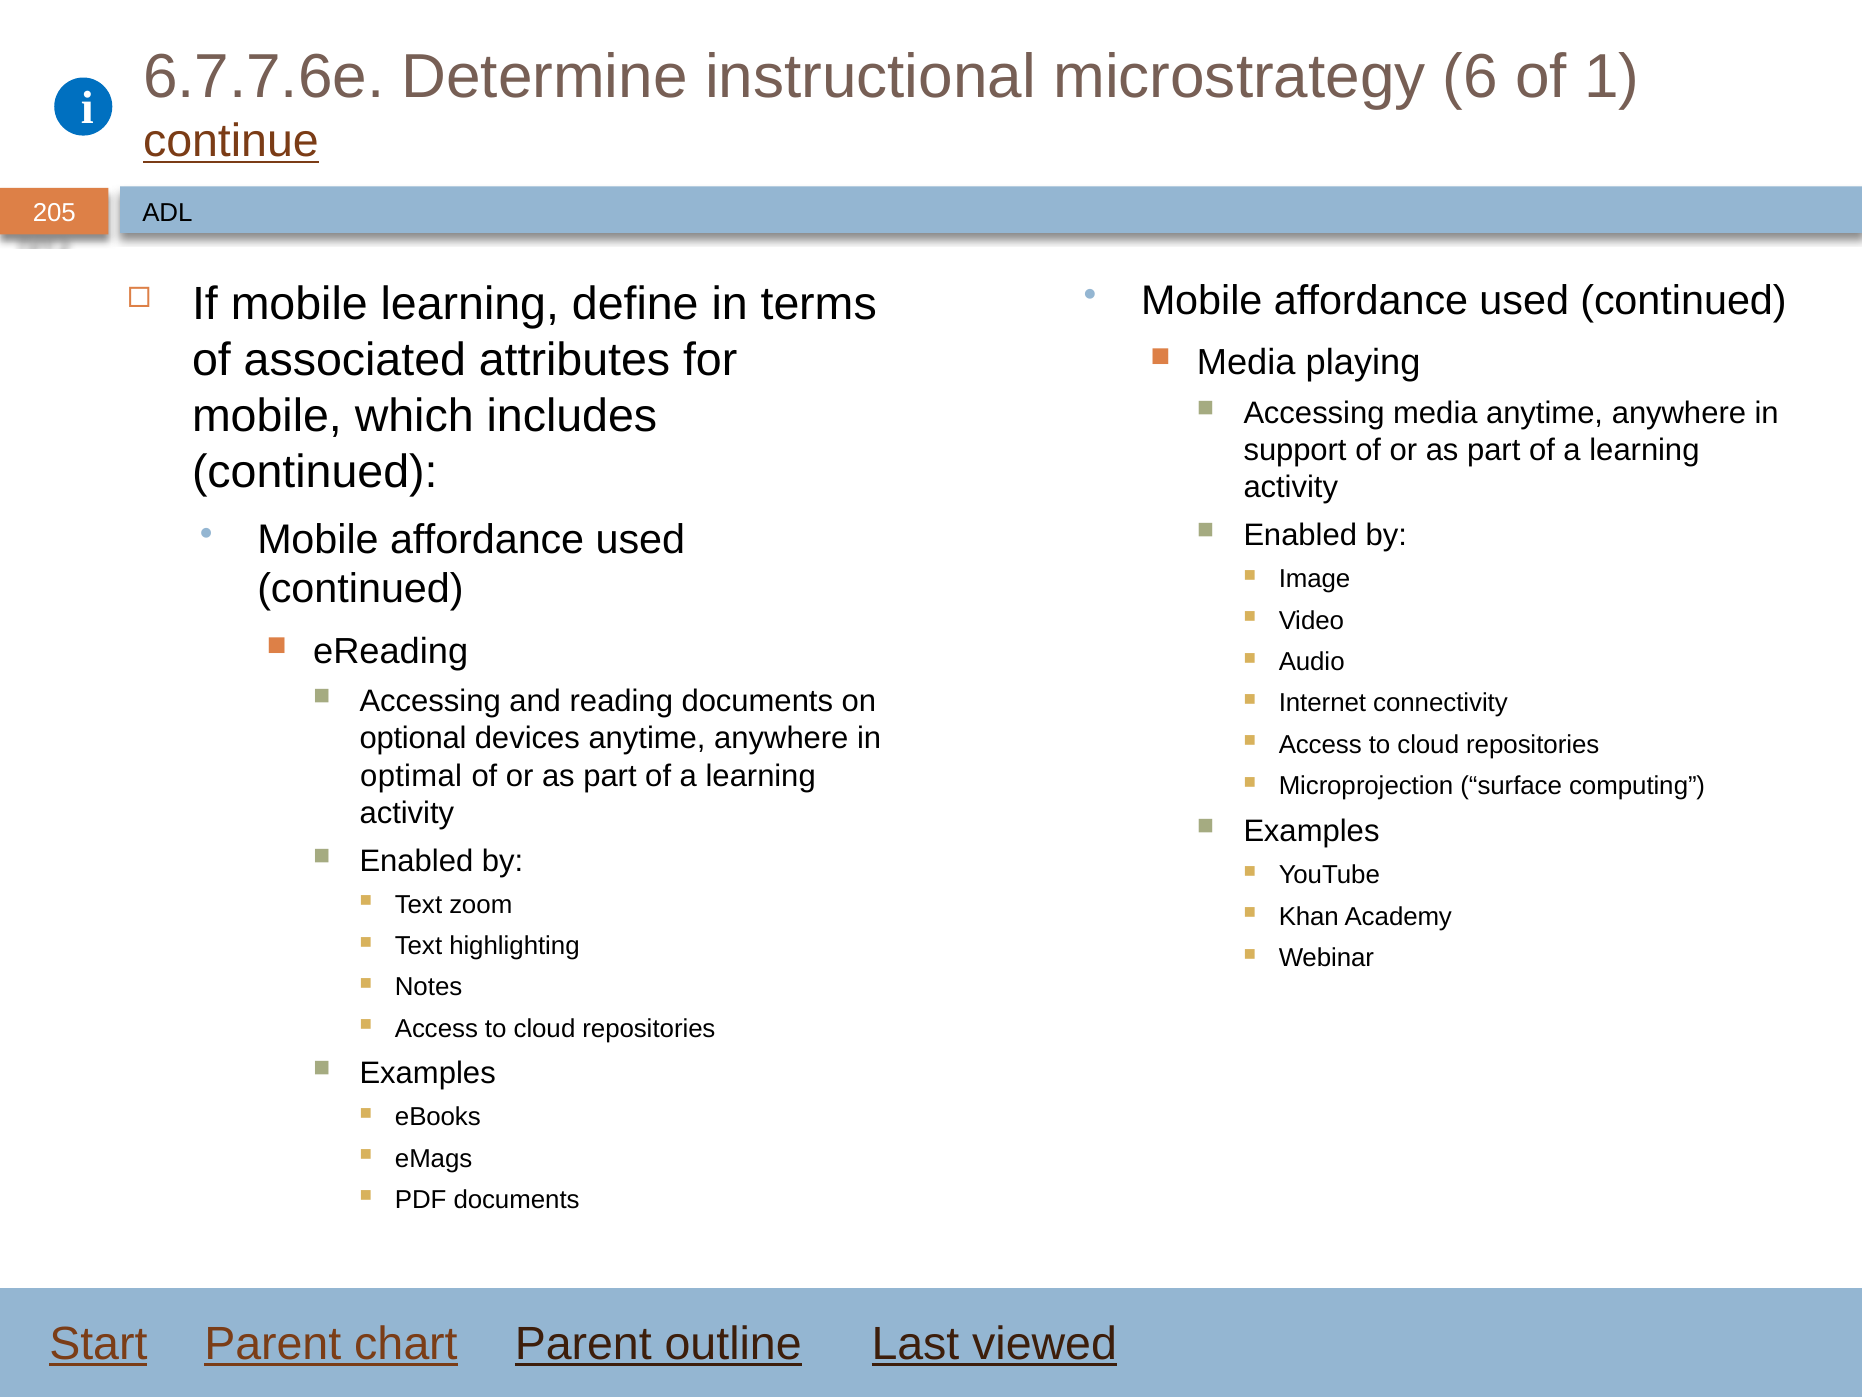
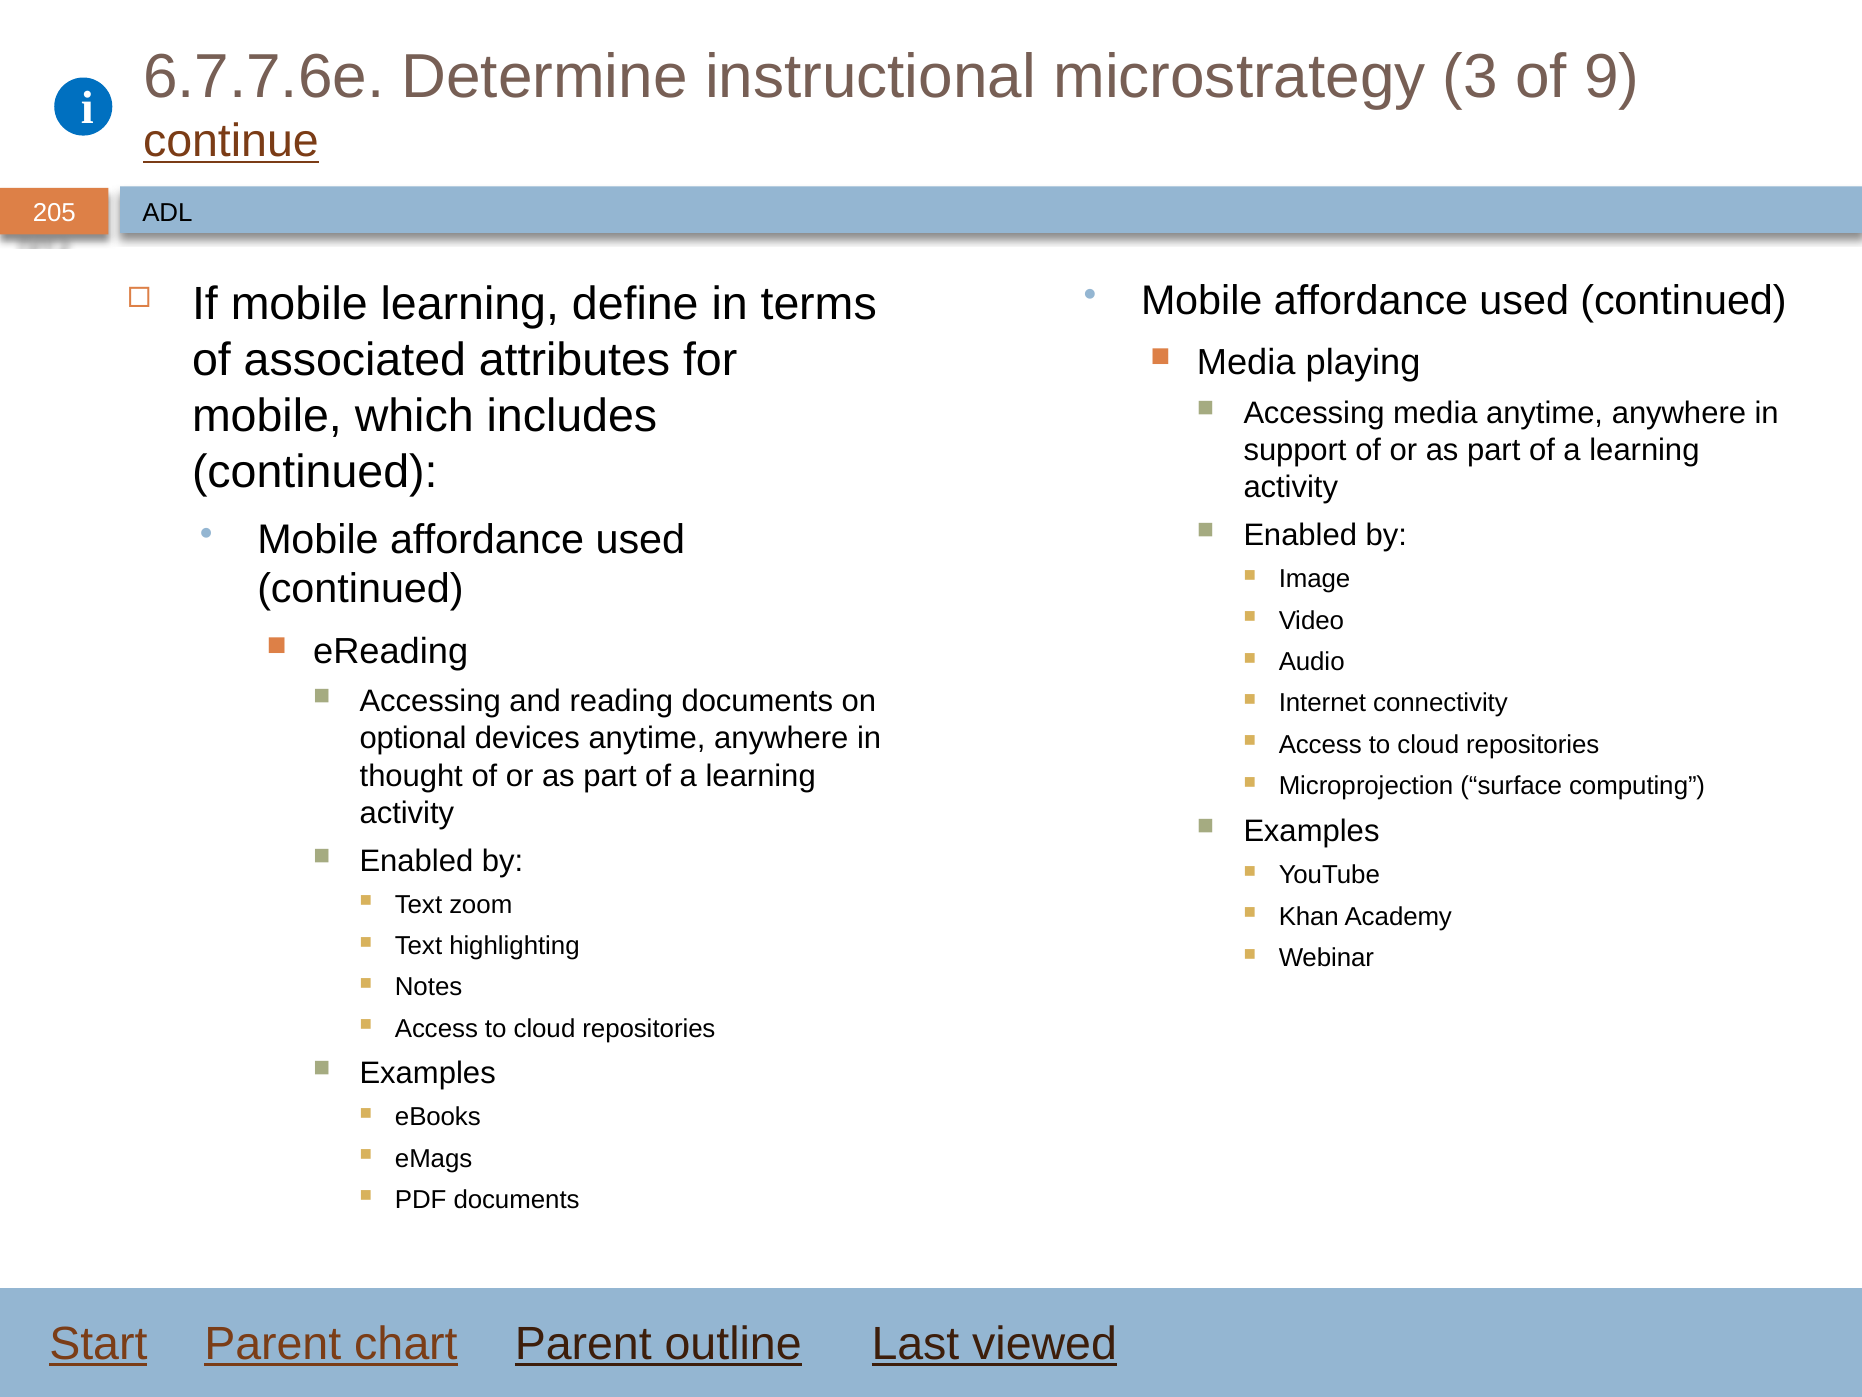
6: 6 -> 3
1: 1 -> 9
optimal: optimal -> thought
